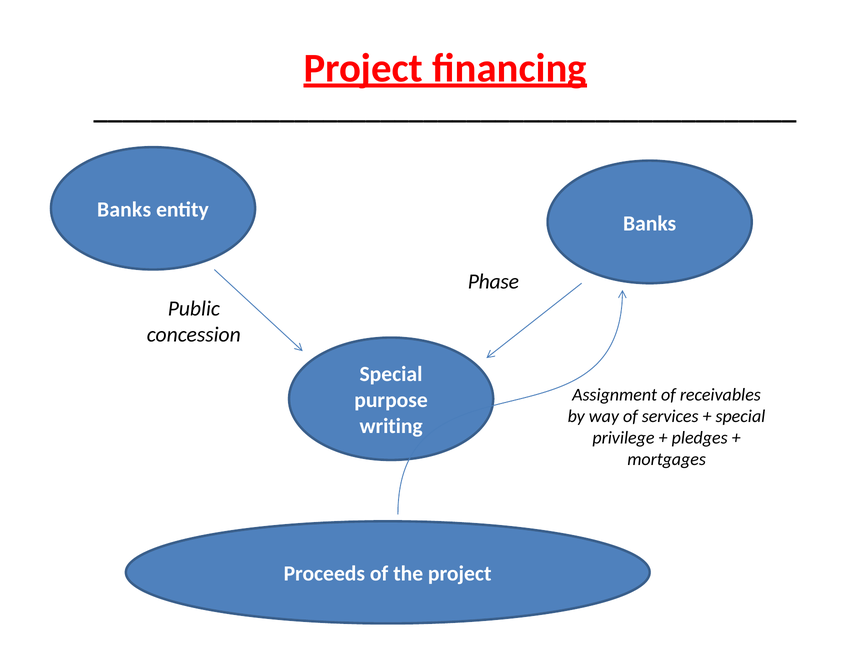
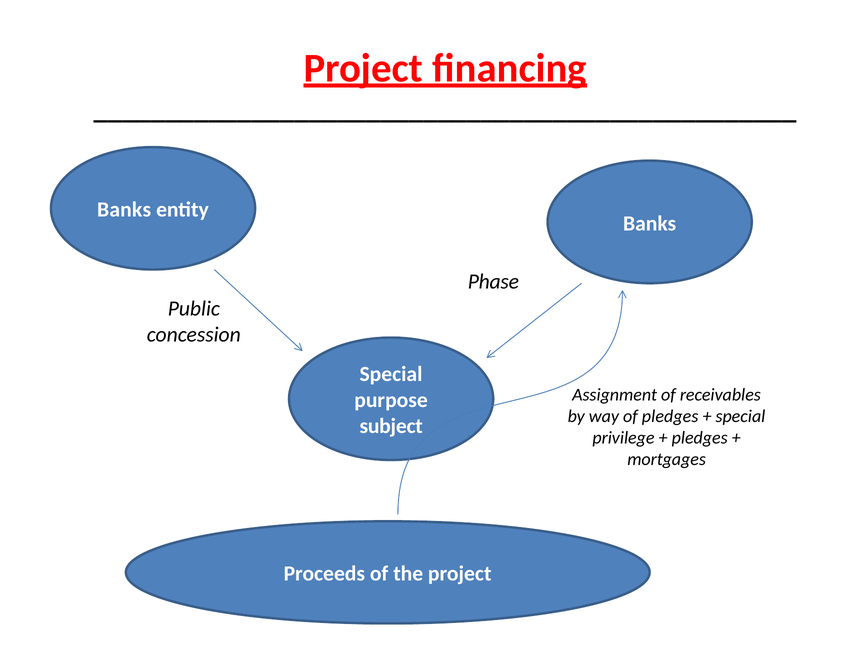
of services: services -> pledges
writing: writing -> subject
